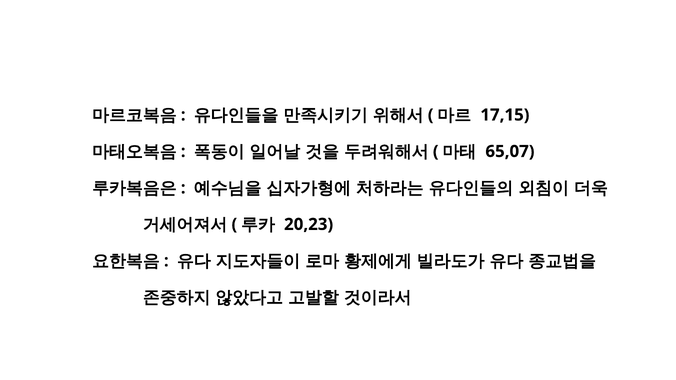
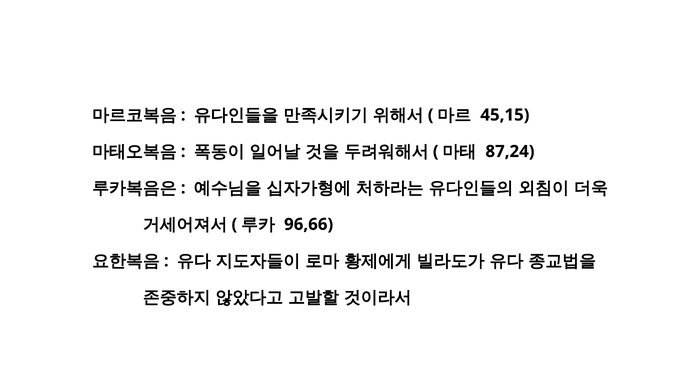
17,15: 17,15 -> 45,15
65,07: 65,07 -> 87,24
20,23: 20,23 -> 96,66
